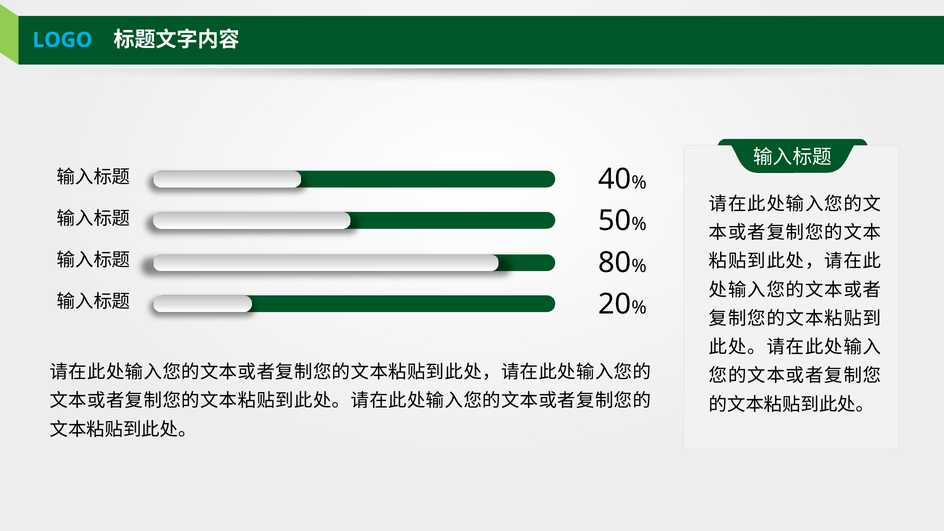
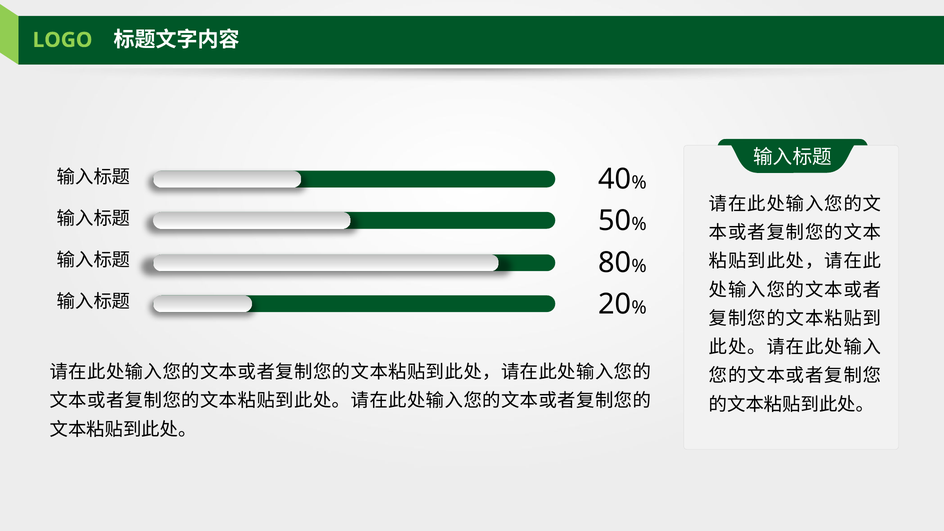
LOGO colour: light blue -> light green
